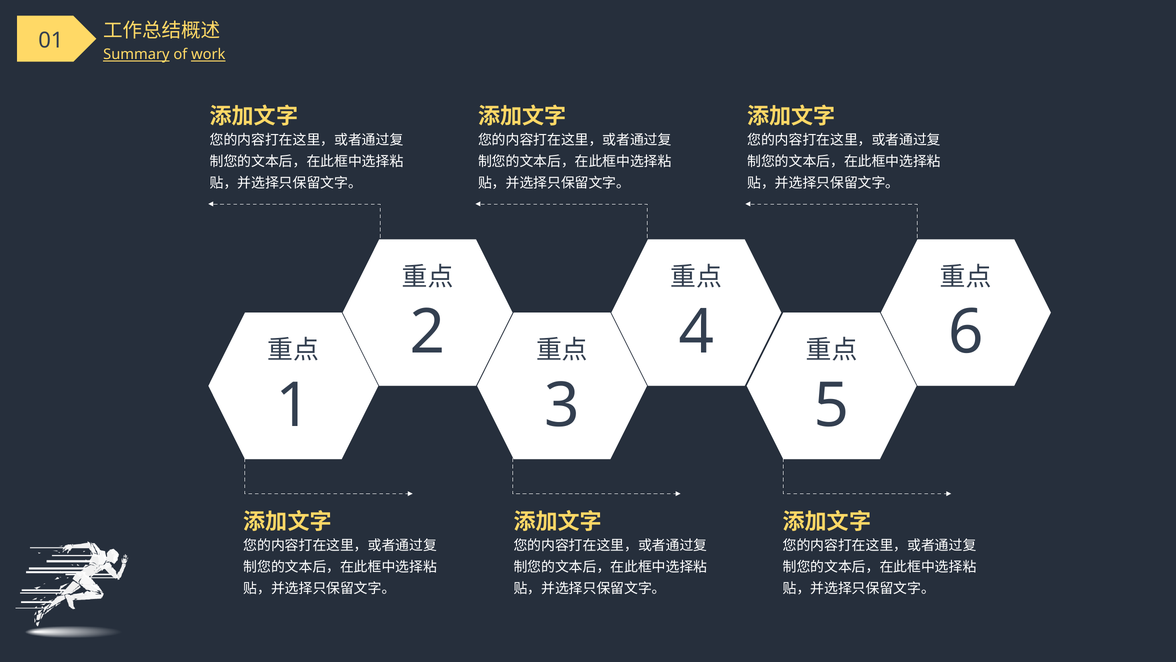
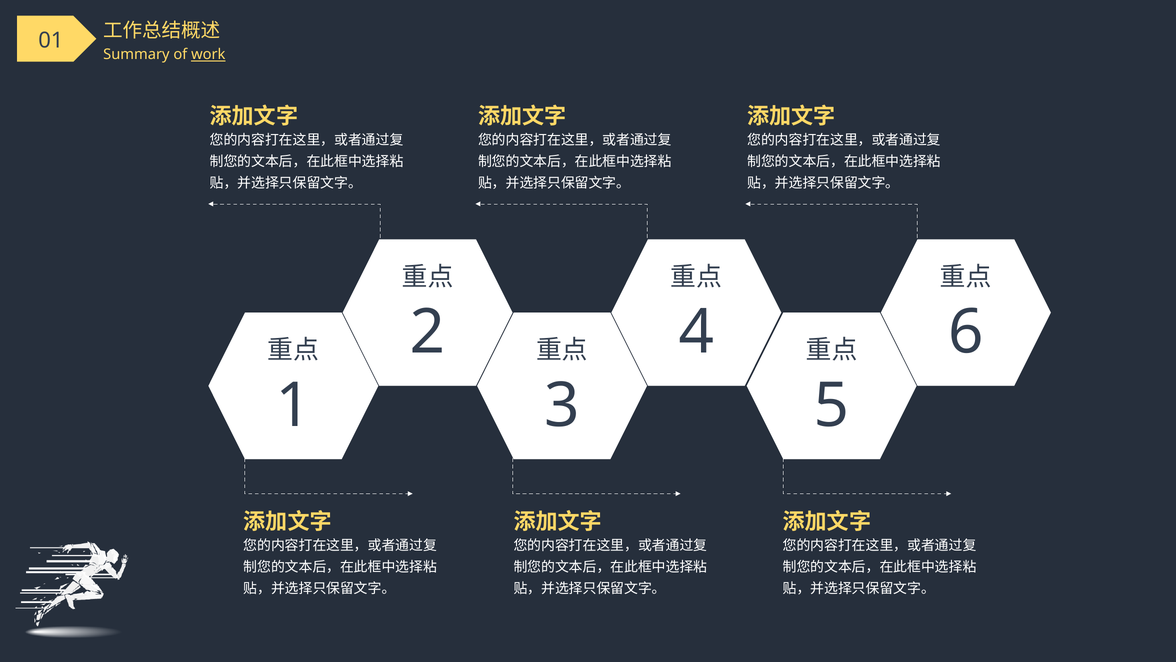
Summary underline: present -> none
